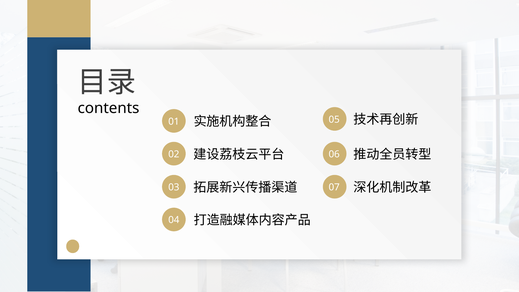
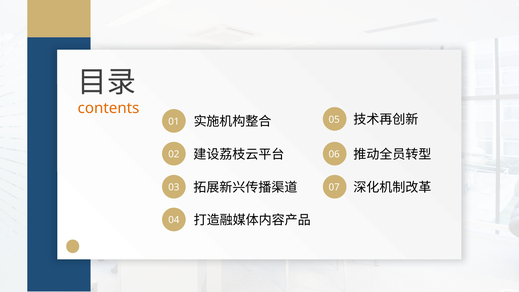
contents colour: black -> orange
